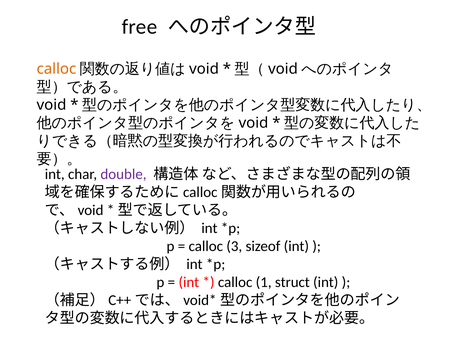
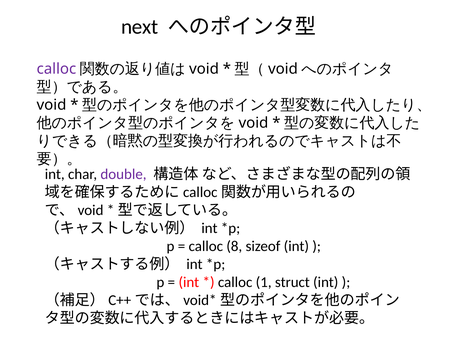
free: free -> next
calloc at (56, 69) colour: orange -> purple
3: 3 -> 8
